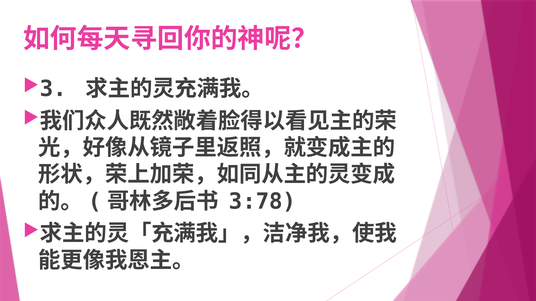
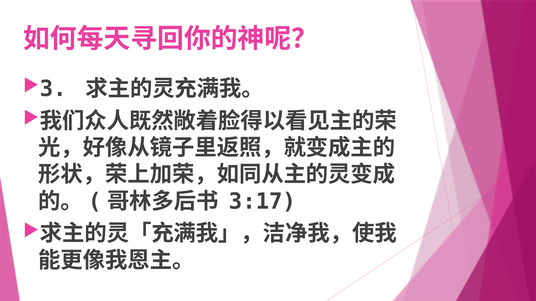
3:78: 3:78 -> 3:17
